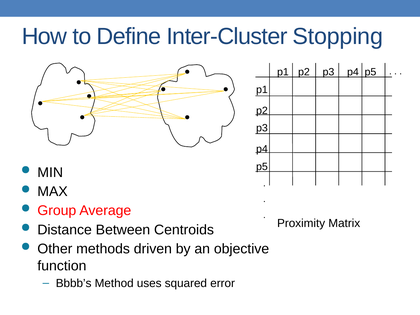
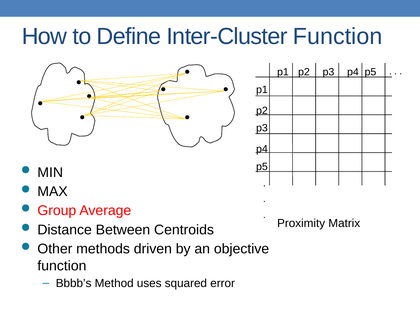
Inter-Cluster Stopping: Stopping -> Function
